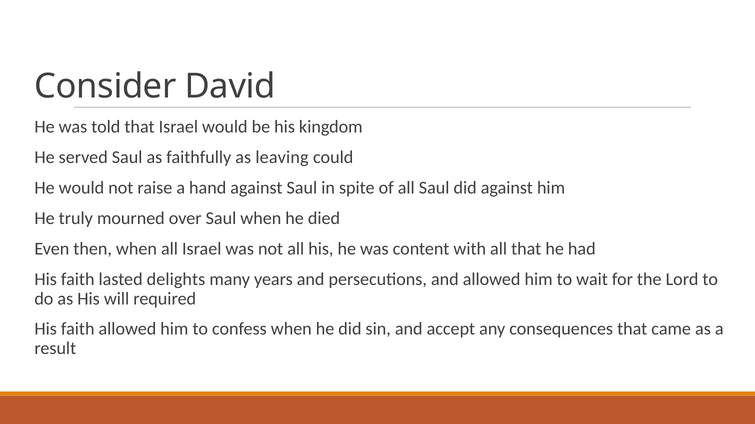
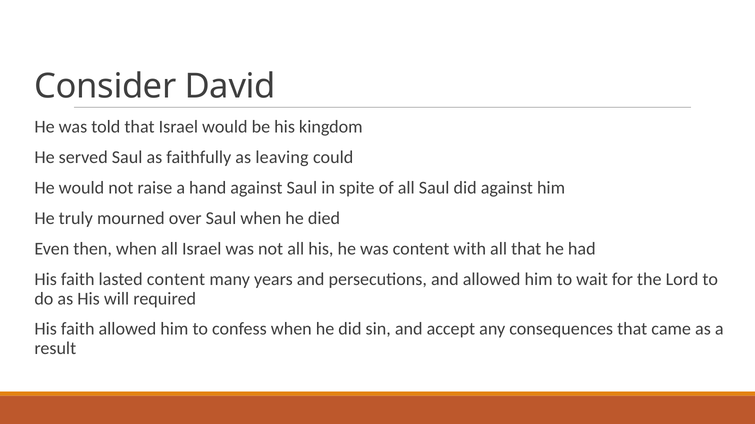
lasted delights: delights -> content
